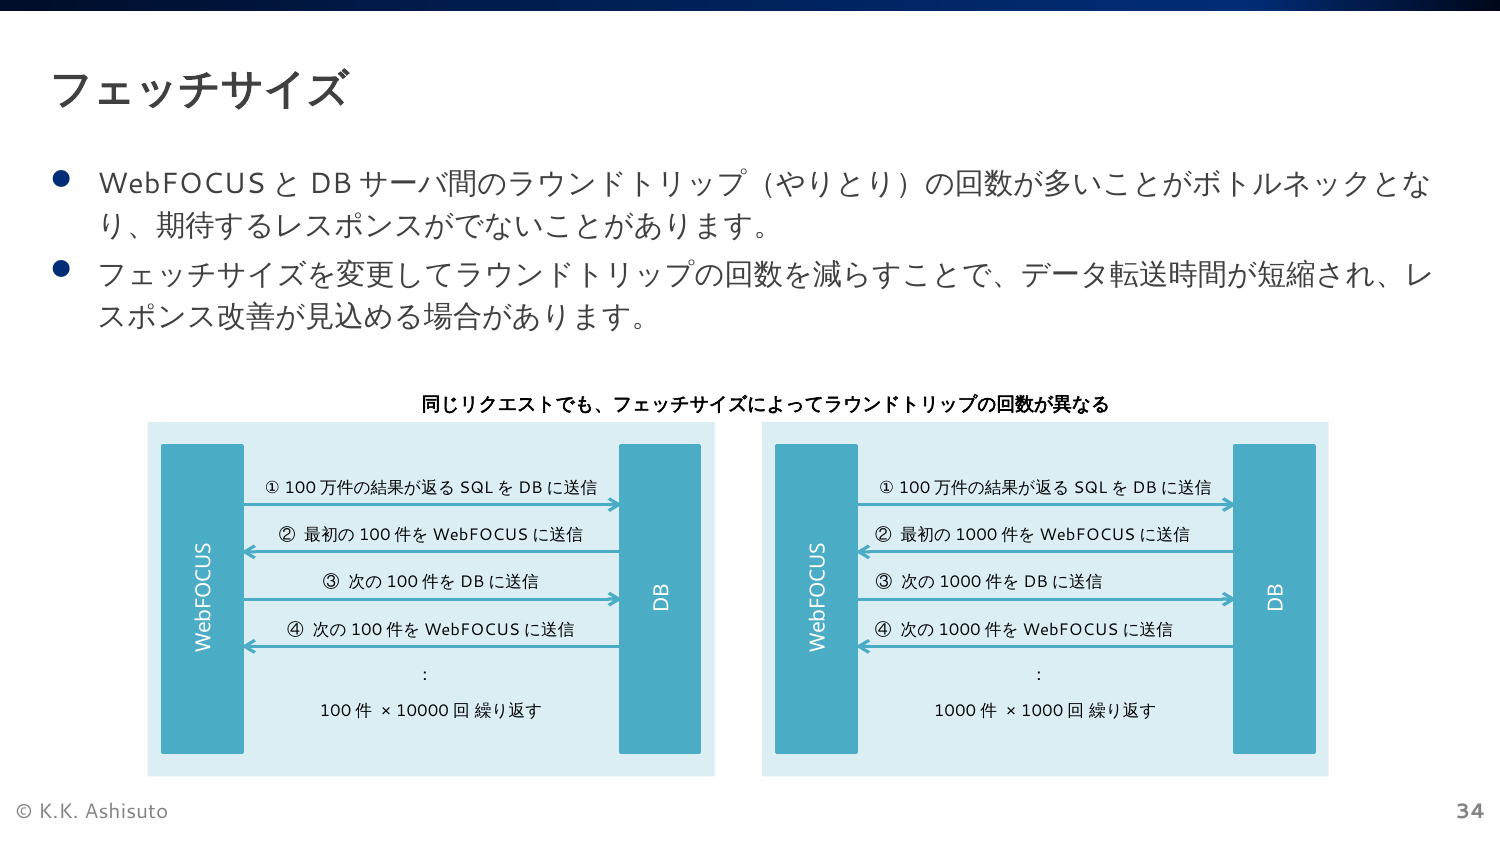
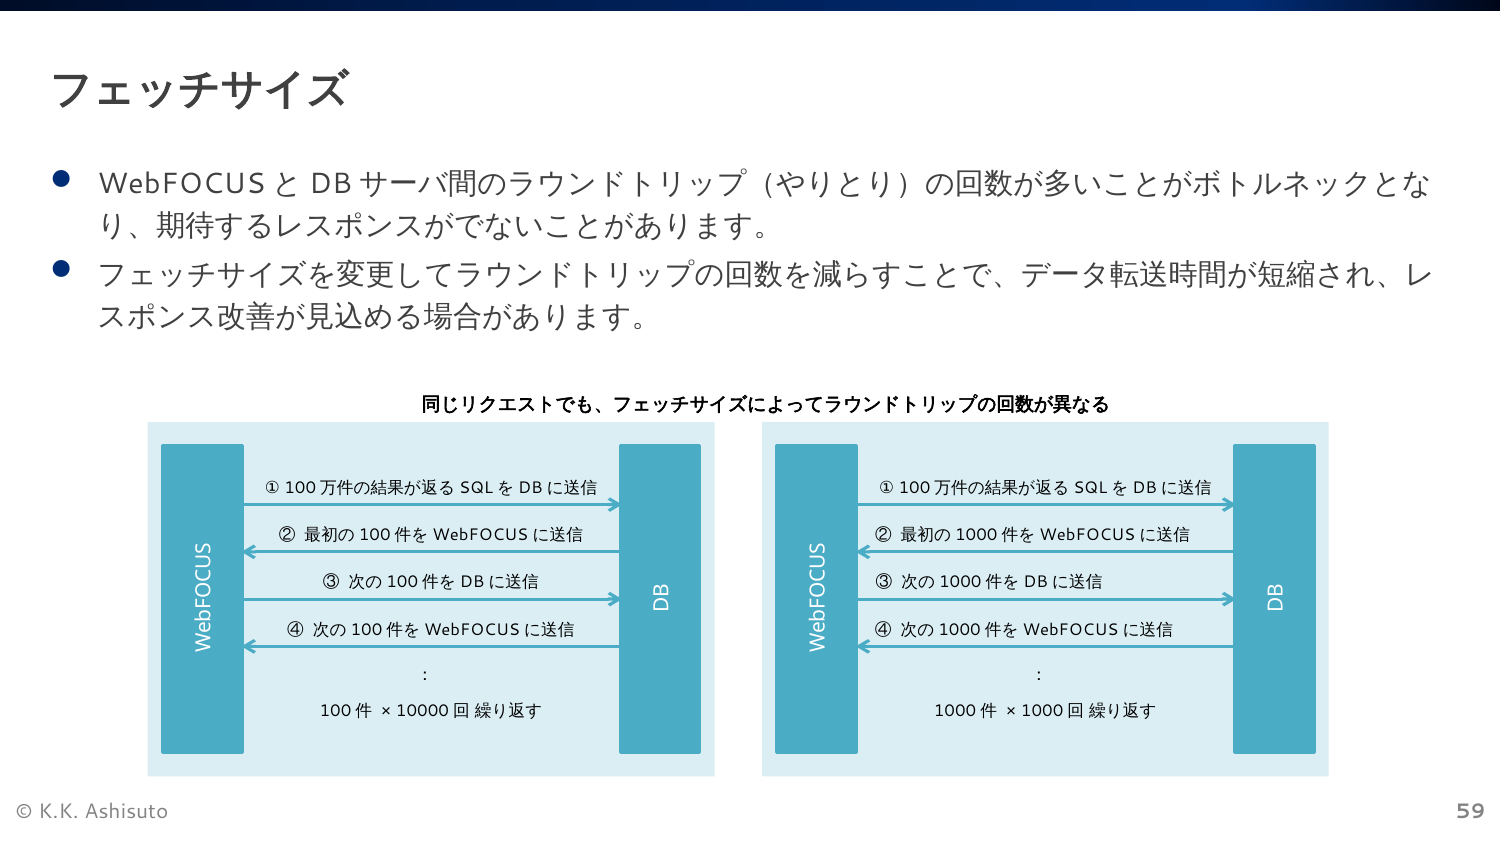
34: 34 -> 59
